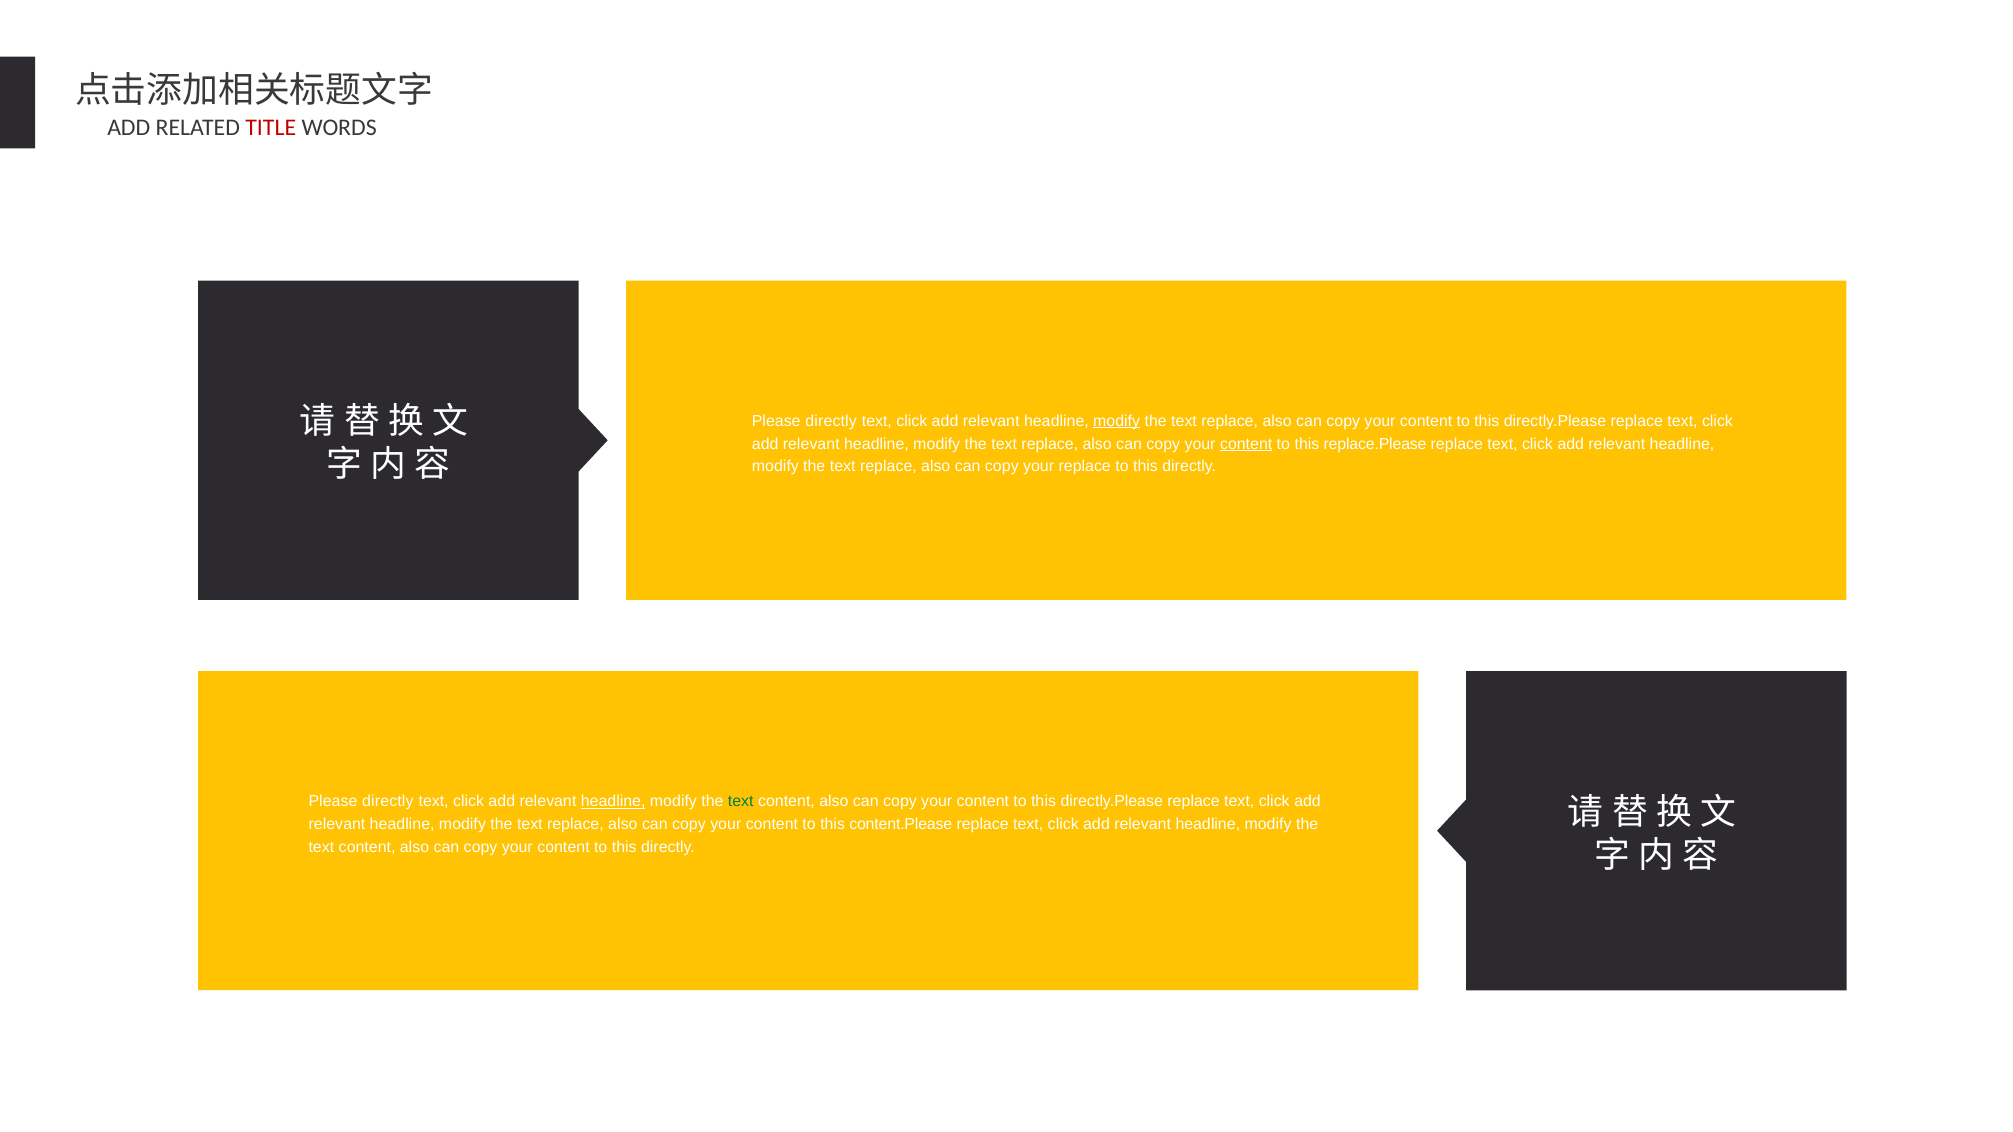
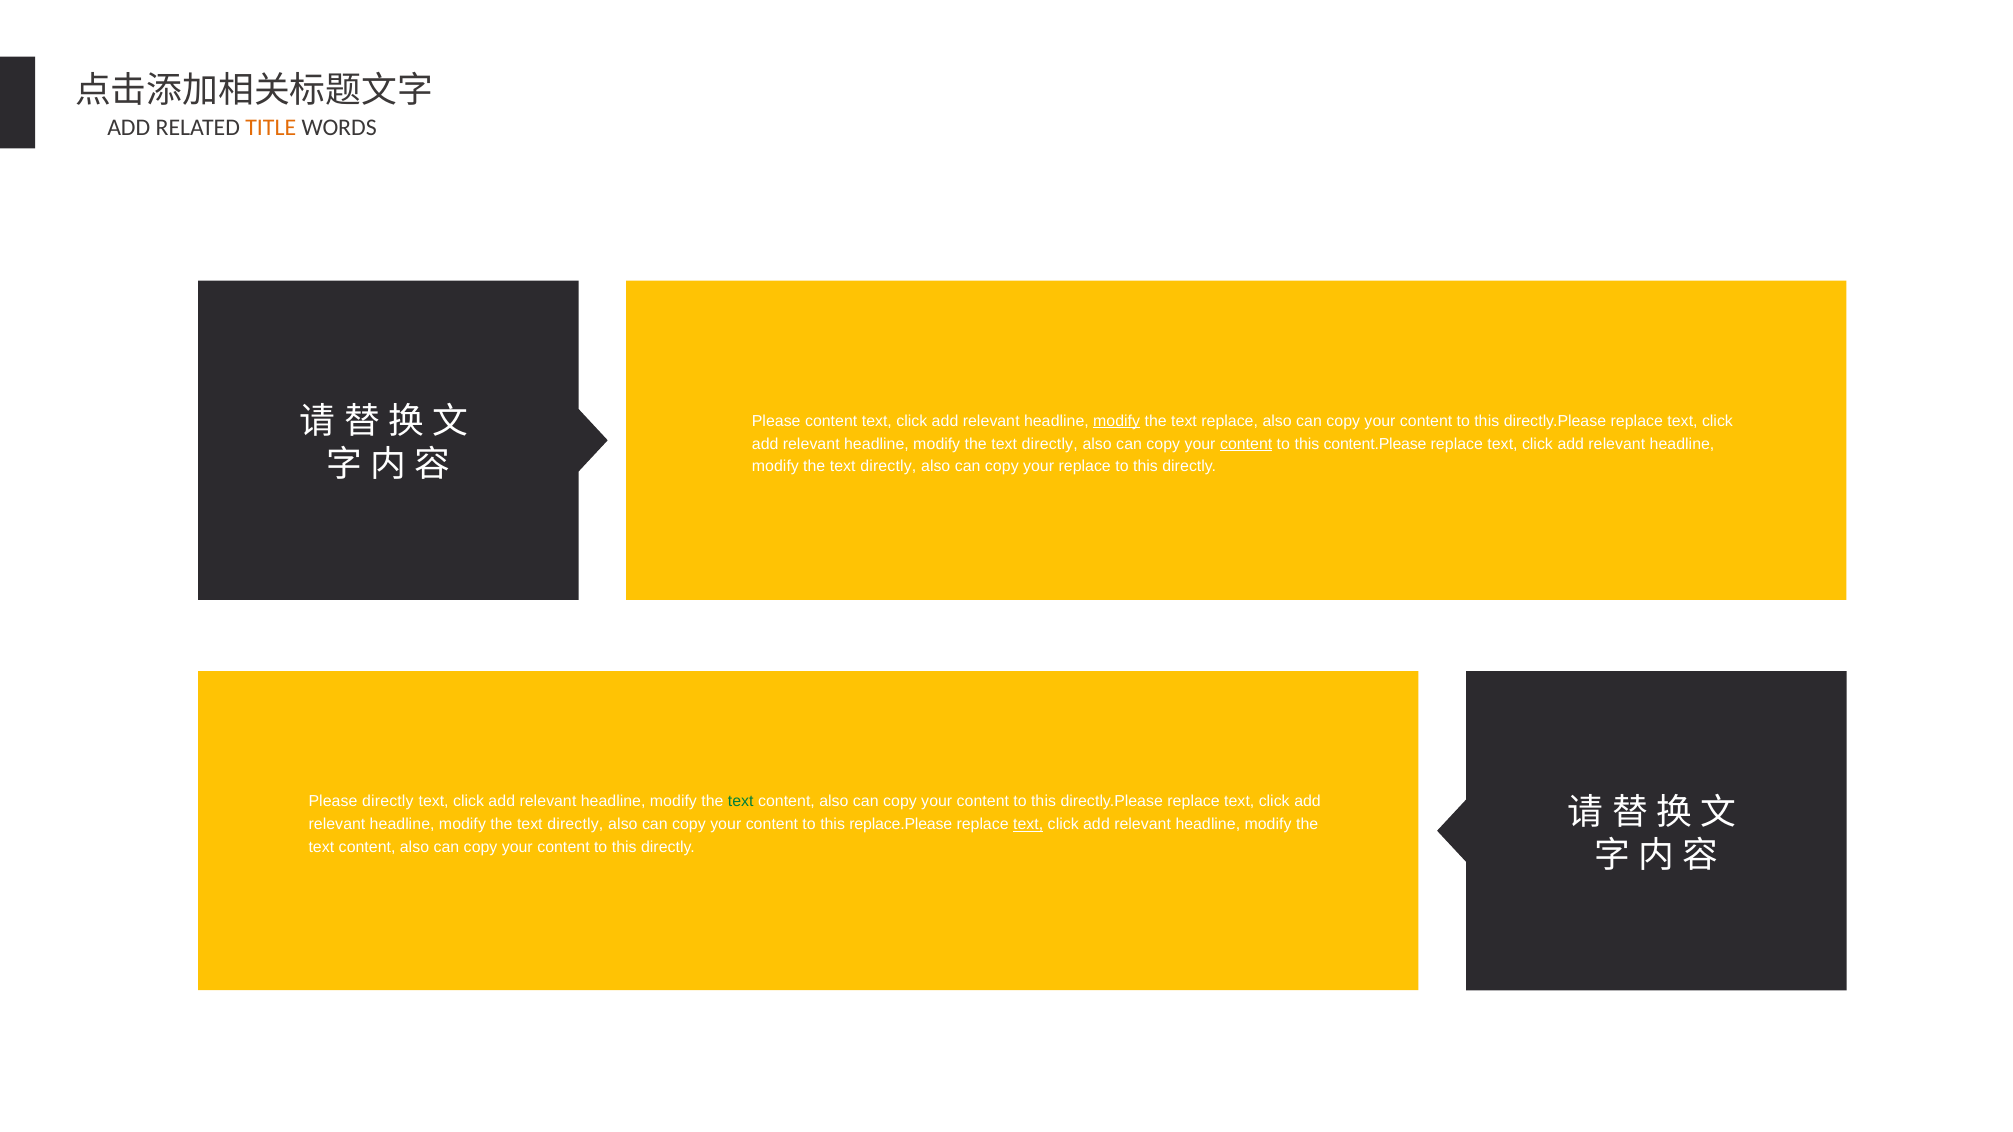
TITLE colour: red -> orange
directly at (831, 421): directly -> content
replace at (1050, 444): replace -> directly
replace.Please: replace.Please -> content.Please
replace at (888, 467): replace -> directly
headline at (613, 802) underline: present -> none
replace at (575, 824): replace -> directly
content.Please: content.Please -> replace.Please
text at (1028, 824) underline: none -> present
